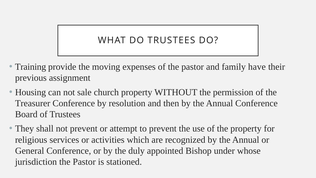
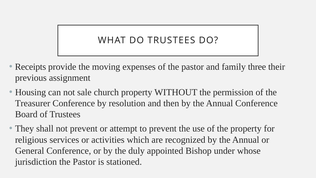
Training: Training -> Receipts
have: have -> three
